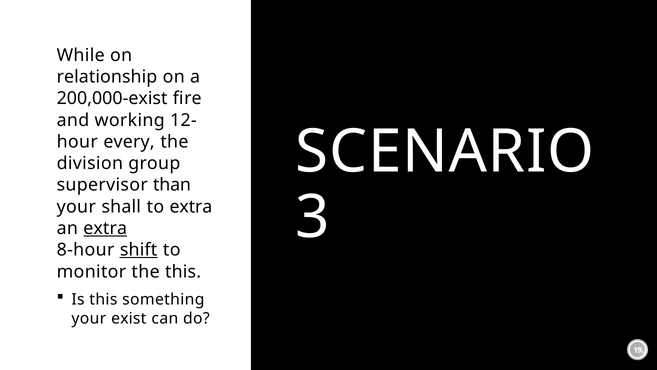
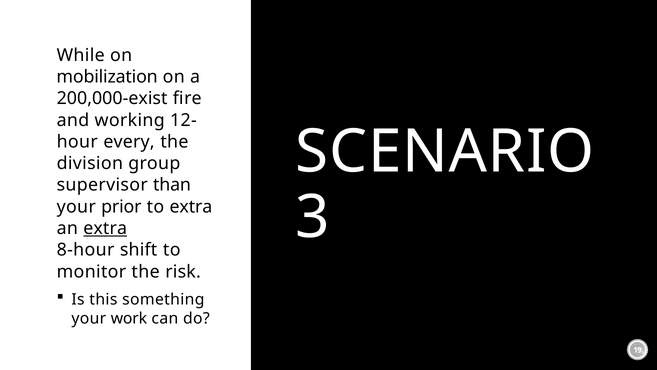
relationship: relationship -> mobilization
shall: shall -> prior
shift underline: present -> none
the this: this -> risk
exist: exist -> work
